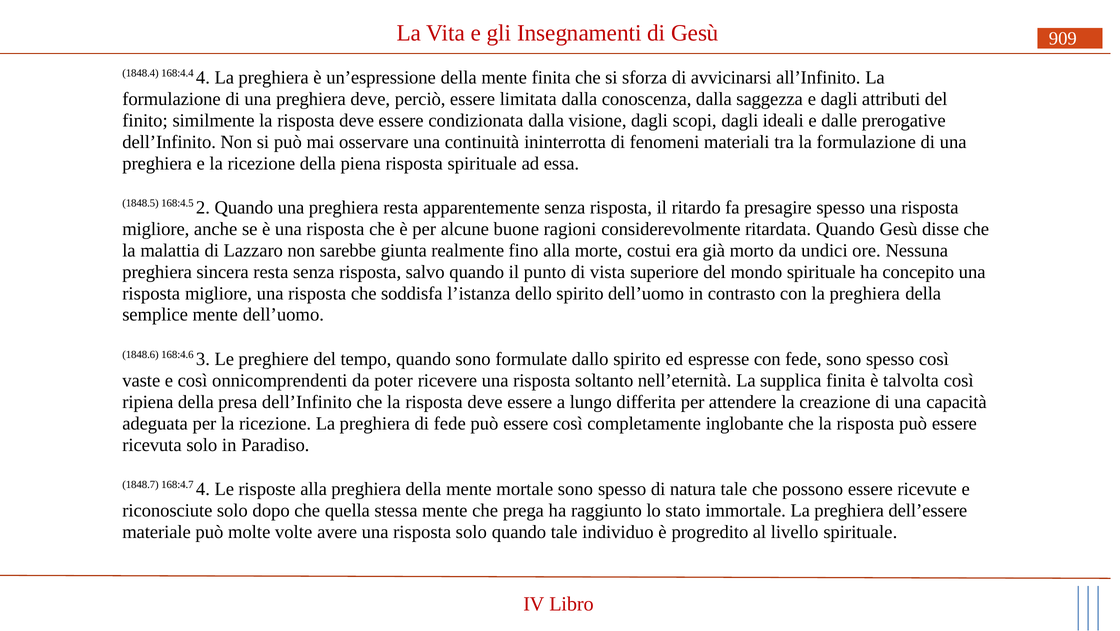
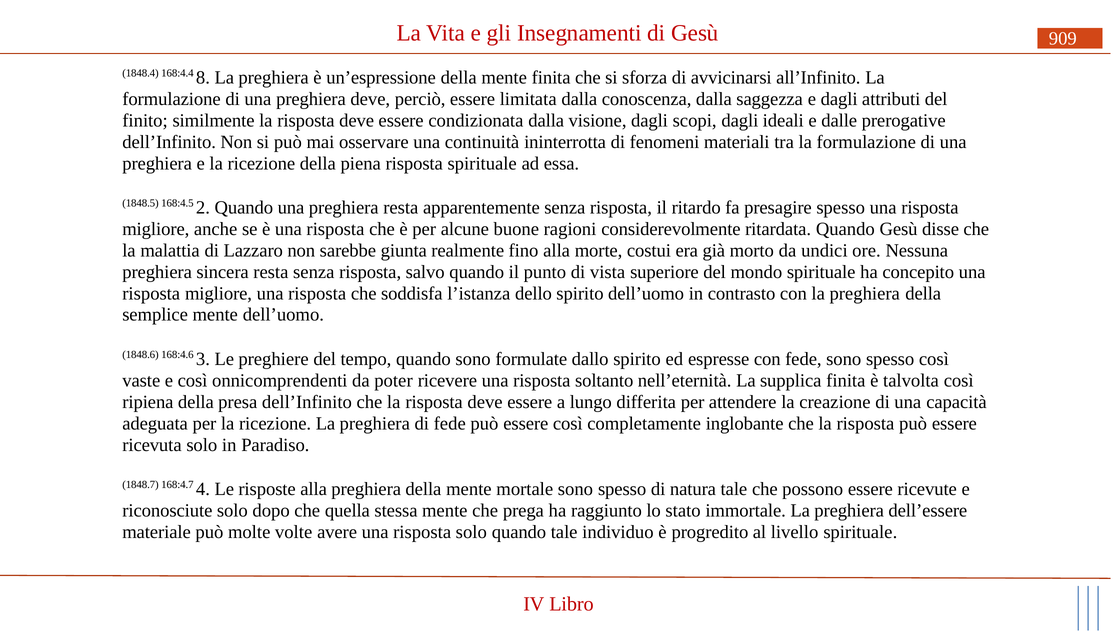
168:4.4 4: 4 -> 8
